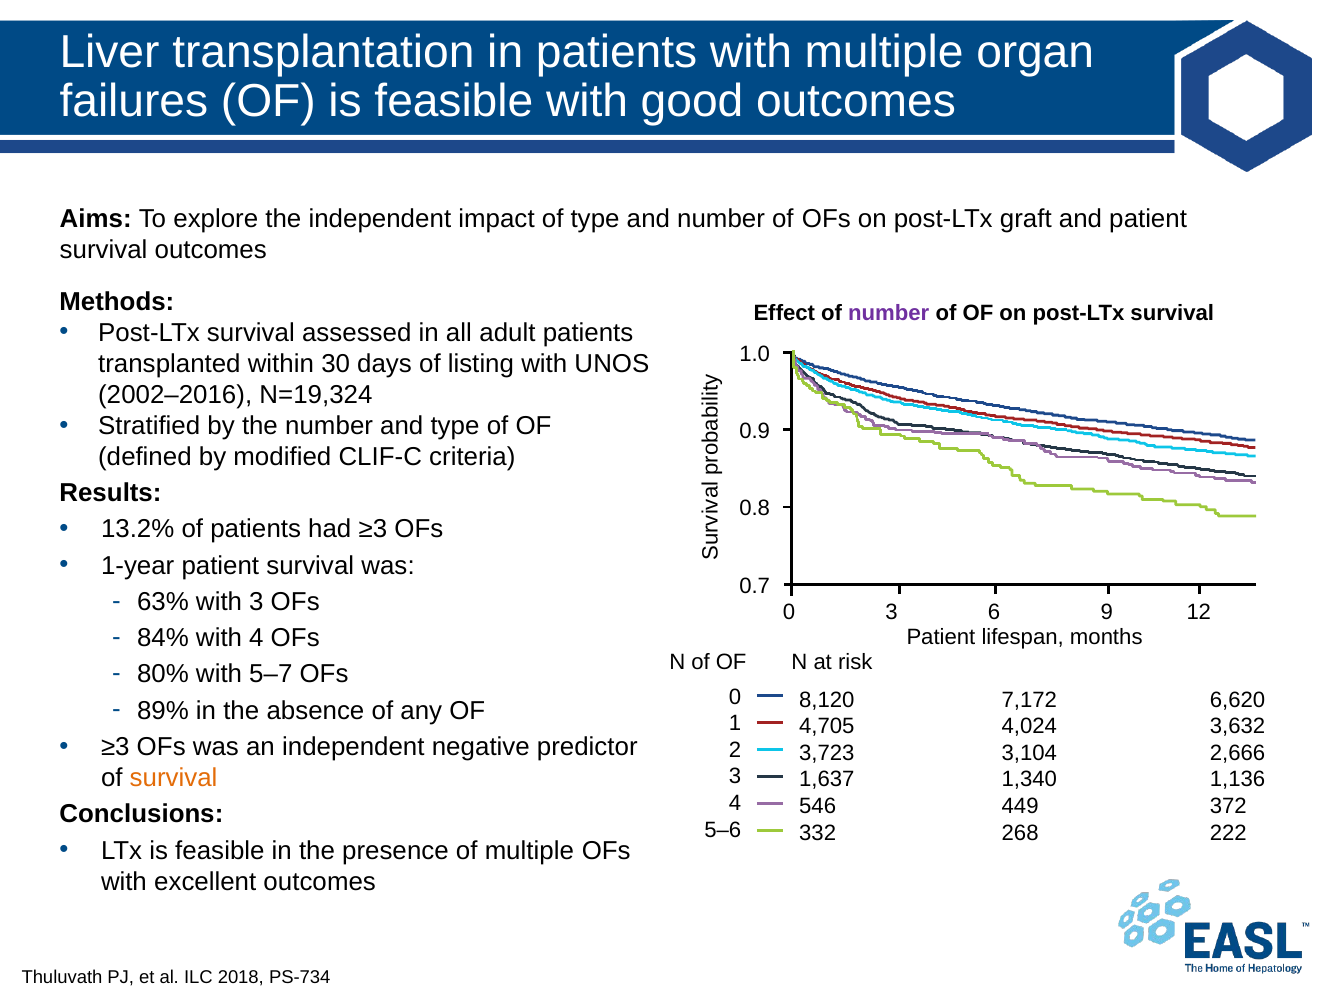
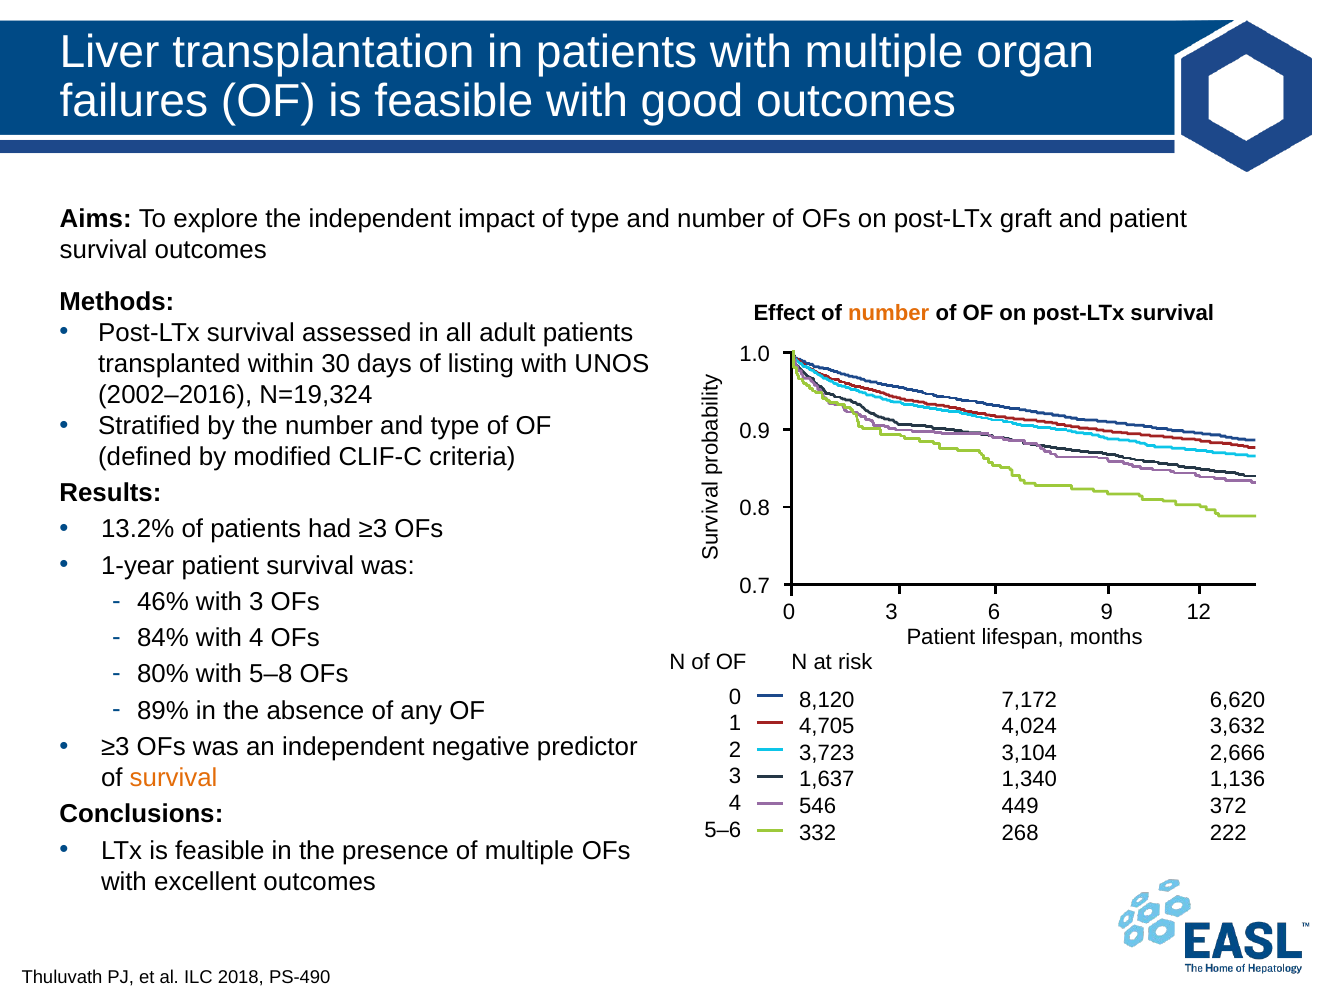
number at (889, 313) colour: purple -> orange
63%: 63% -> 46%
5–7: 5–7 -> 5–8
PS-734: PS-734 -> PS-490
